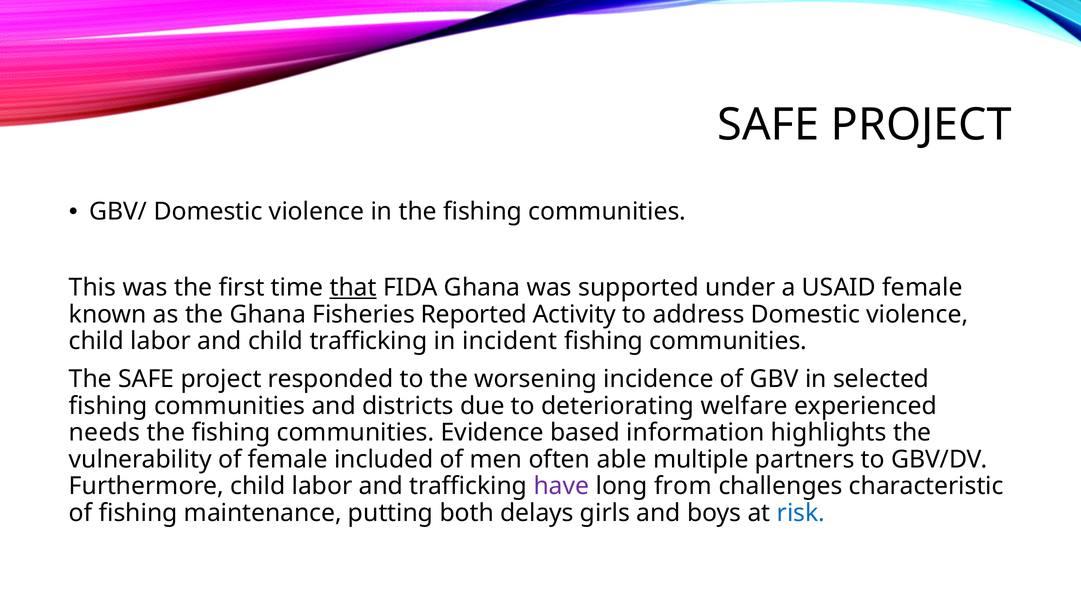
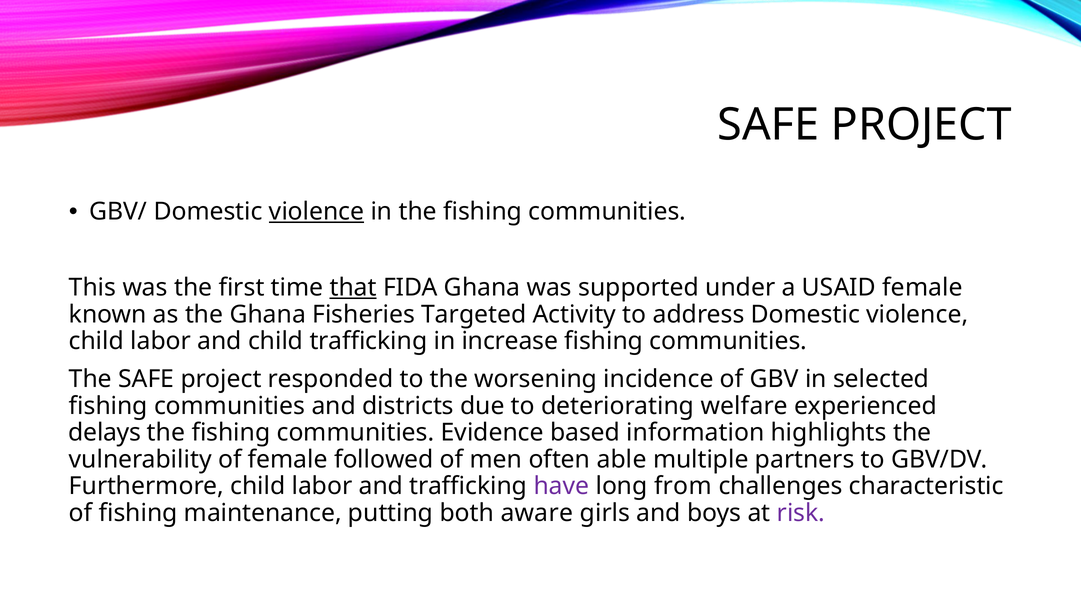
violence at (317, 212) underline: none -> present
Reported: Reported -> Targeted
incident: incident -> increase
needs: needs -> delays
included: included -> followed
delays: delays -> aware
risk colour: blue -> purple
